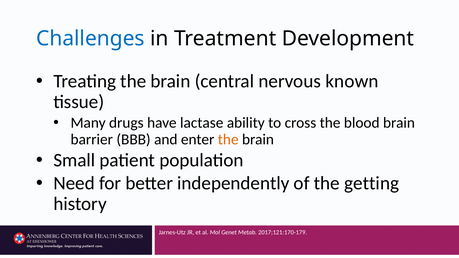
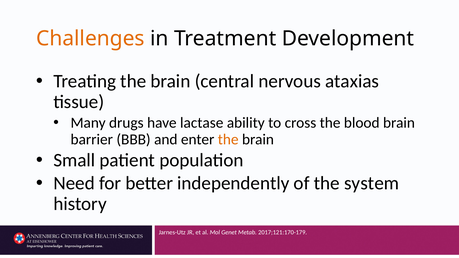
Challenges colour: blue -> orange
known: known -> ataxias
getting: getting -> system
